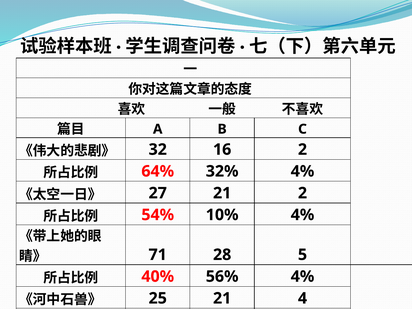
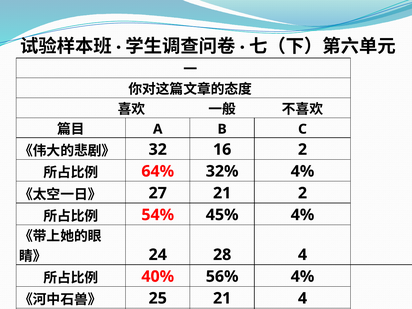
10%: 10% -> 45%
71: 71 -> 24
28 5: 5 -> 4
